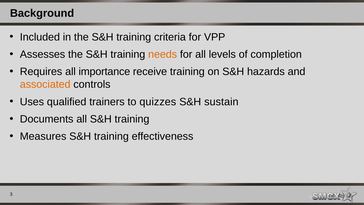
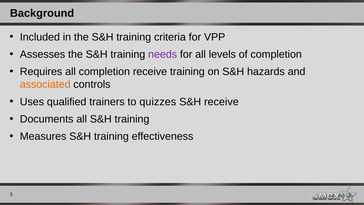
needs colour: orange -> purple
all importance: importance -> completion
S&H sustain: sustain -> receive
